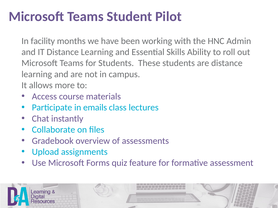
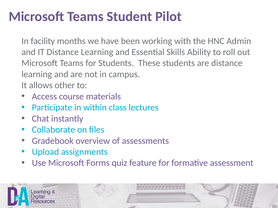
more: more -> other
emails: emails -> within
